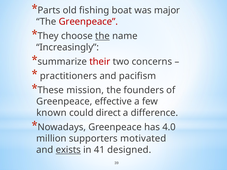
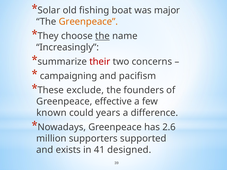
Parts: Parts -> Solar
Greenpeace at (88, 22) colour: red -> orange
practitioners: practitioners -> campaigning
mission: mission -> exclude
direct: direct -> years
4.0: 4.0 -> 2.6
motivated: motivated -> supported
exists underline: present -> none
